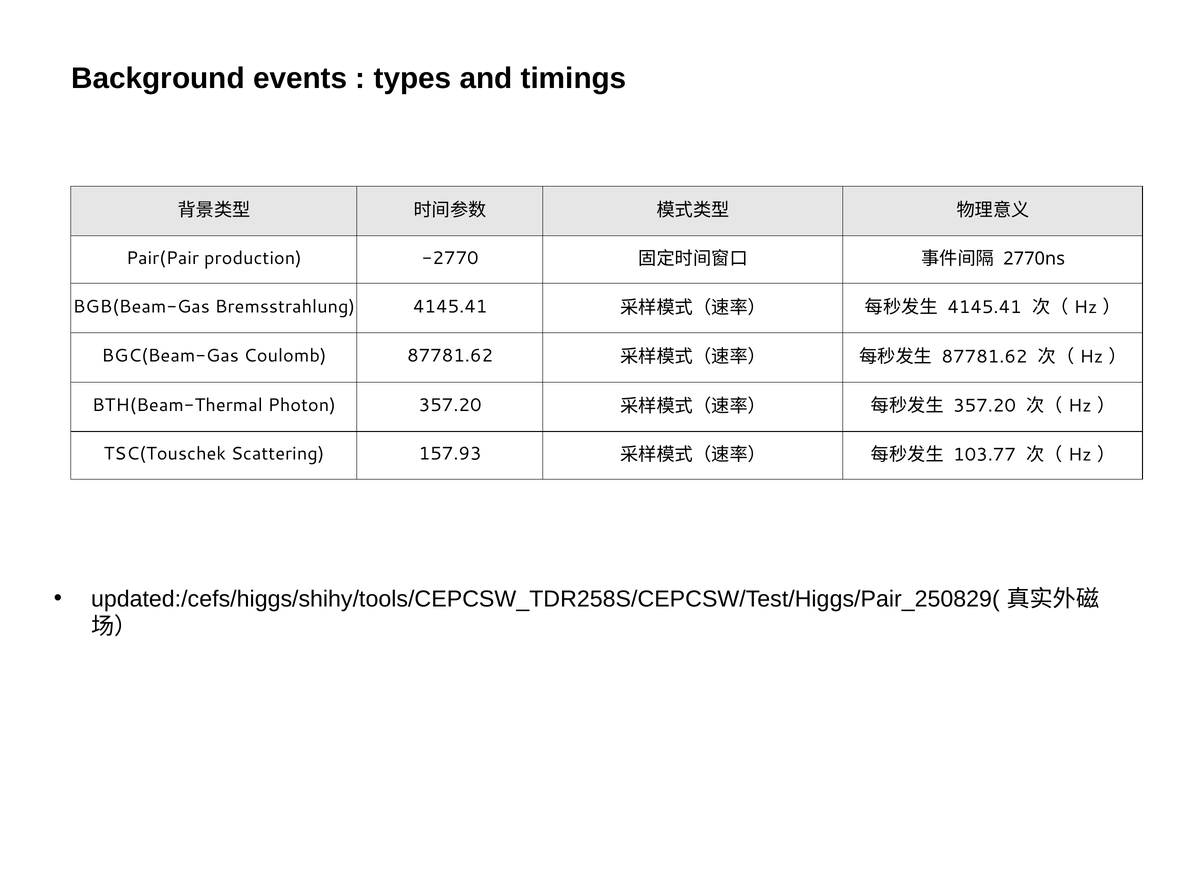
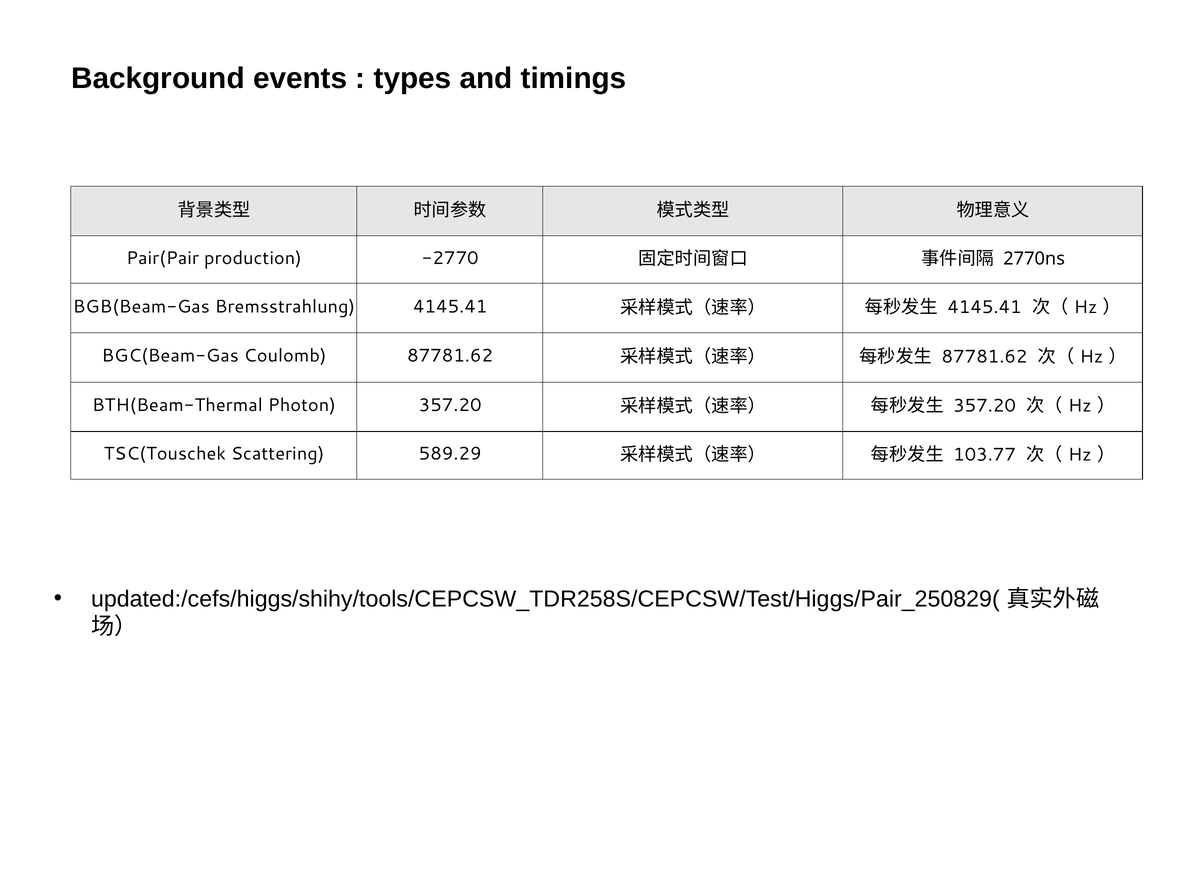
157.93: 157.93 -> 589.29
